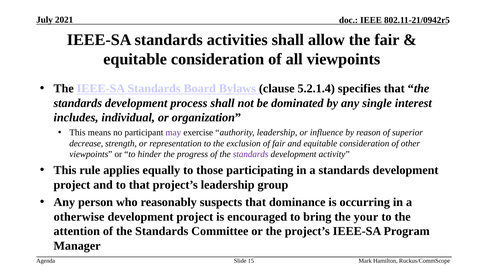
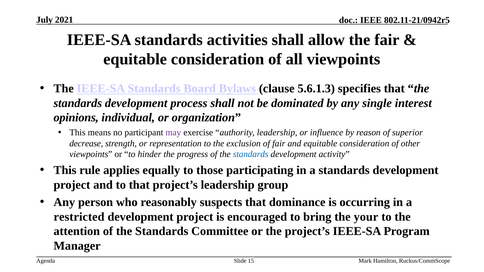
5.2.1.4: 5.2.1.4 -> 5.6.1.3
includes: includes -> opinions
standards at (251, 154) colour: purple -> blue
otherwise: otherwise -> restricted
